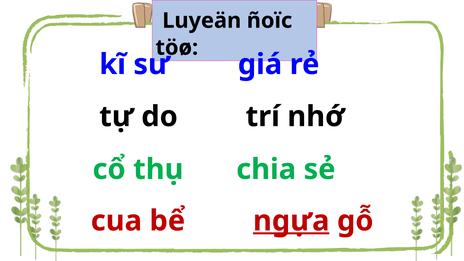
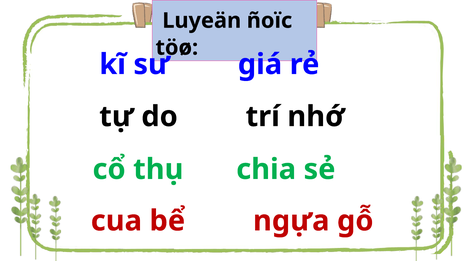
ngựa underline: present -> none
